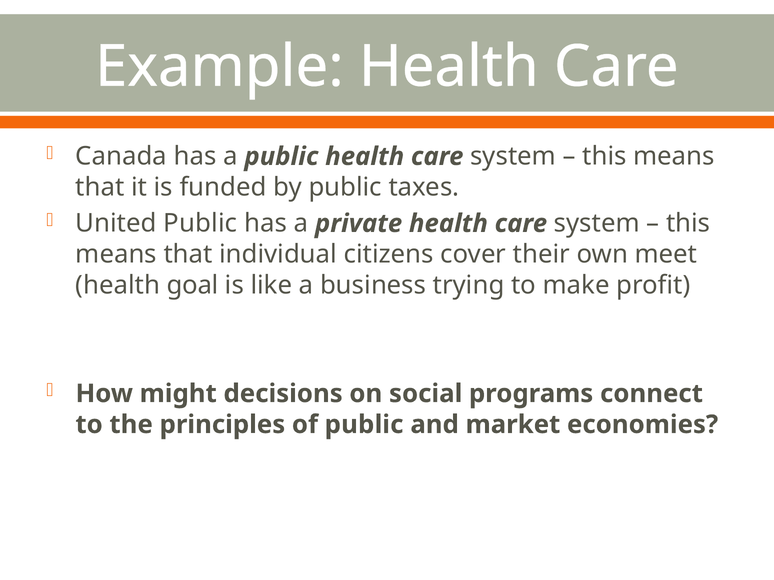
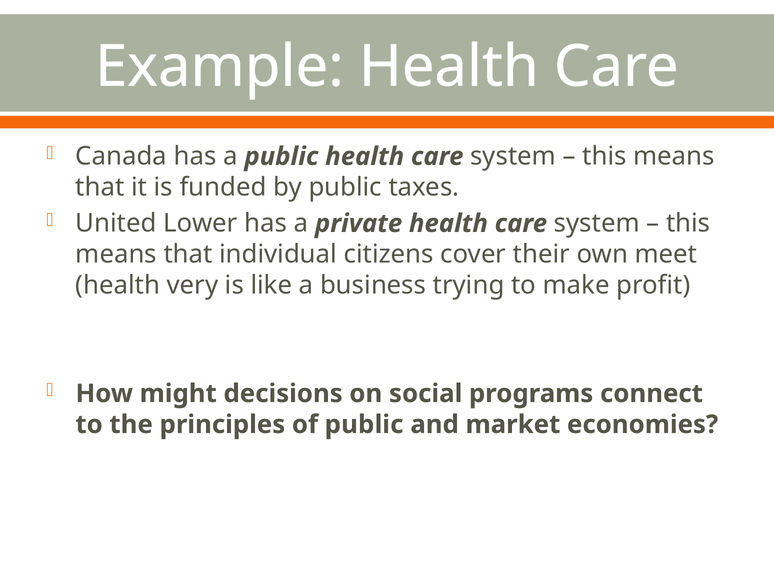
United Public: Public -> Lower
goal: goal -> very
